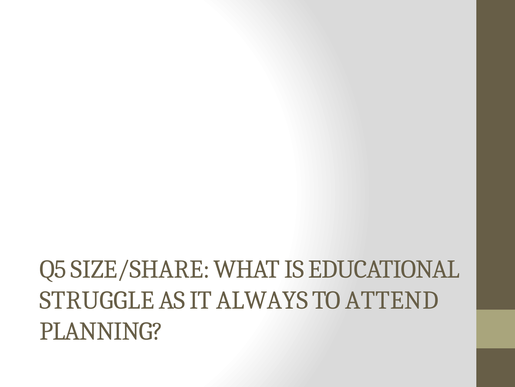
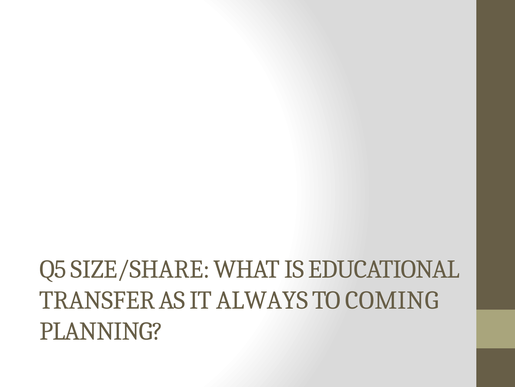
STRUGGLE: STRUGGLE -> TRANSFER
ATTEND: ATTEND -> COMING
